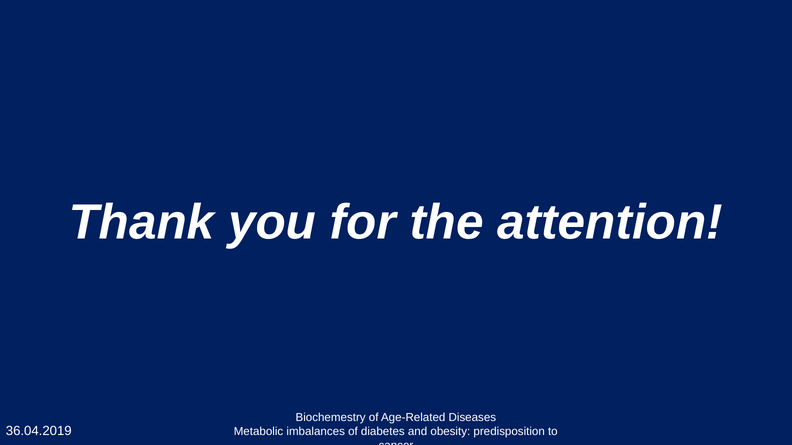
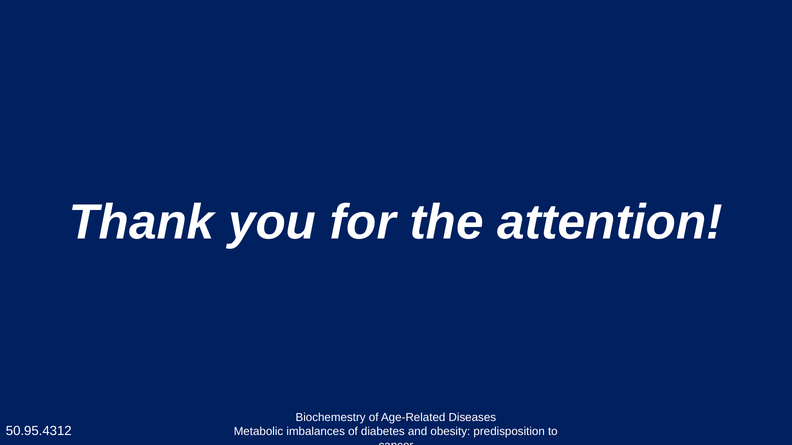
36.04.2019: 36.04.2019 -> 50.95.4312
